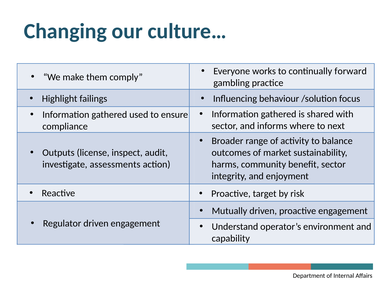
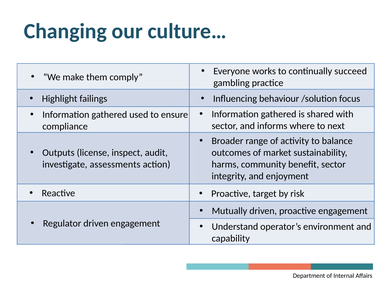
forward: forward -> succeed
